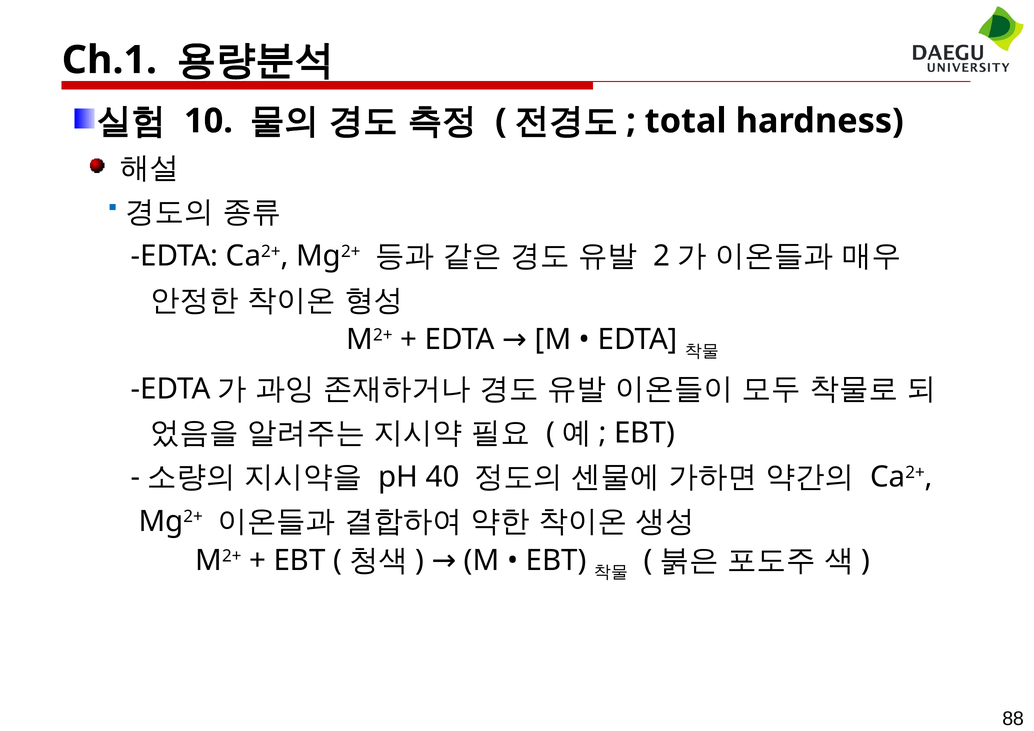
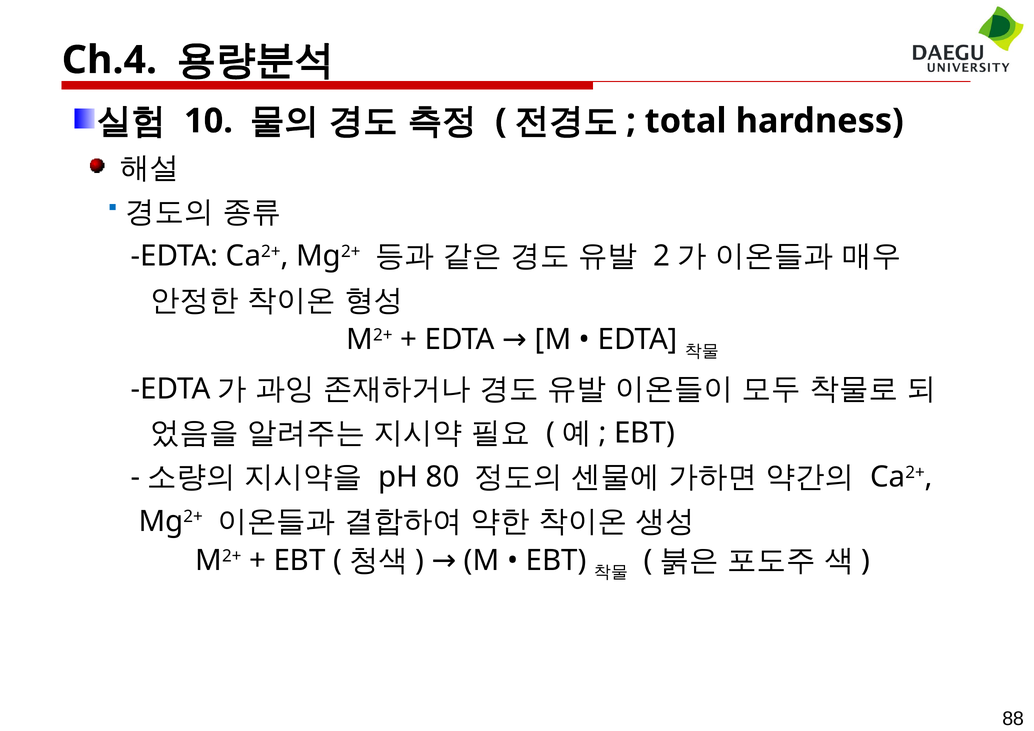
Ch.1: Ch.1 -> Ch.4
40: 40 -> 80
